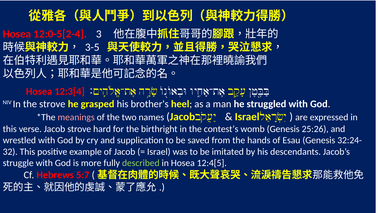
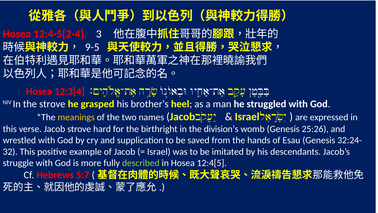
12:0-5[2-4: 12:0-5[2-4 -> 12:4-5[2-4
3-5: 3-5 -> 9-5
meanings colour: pink -> yellow
contest’s: contest’s -> division’s
